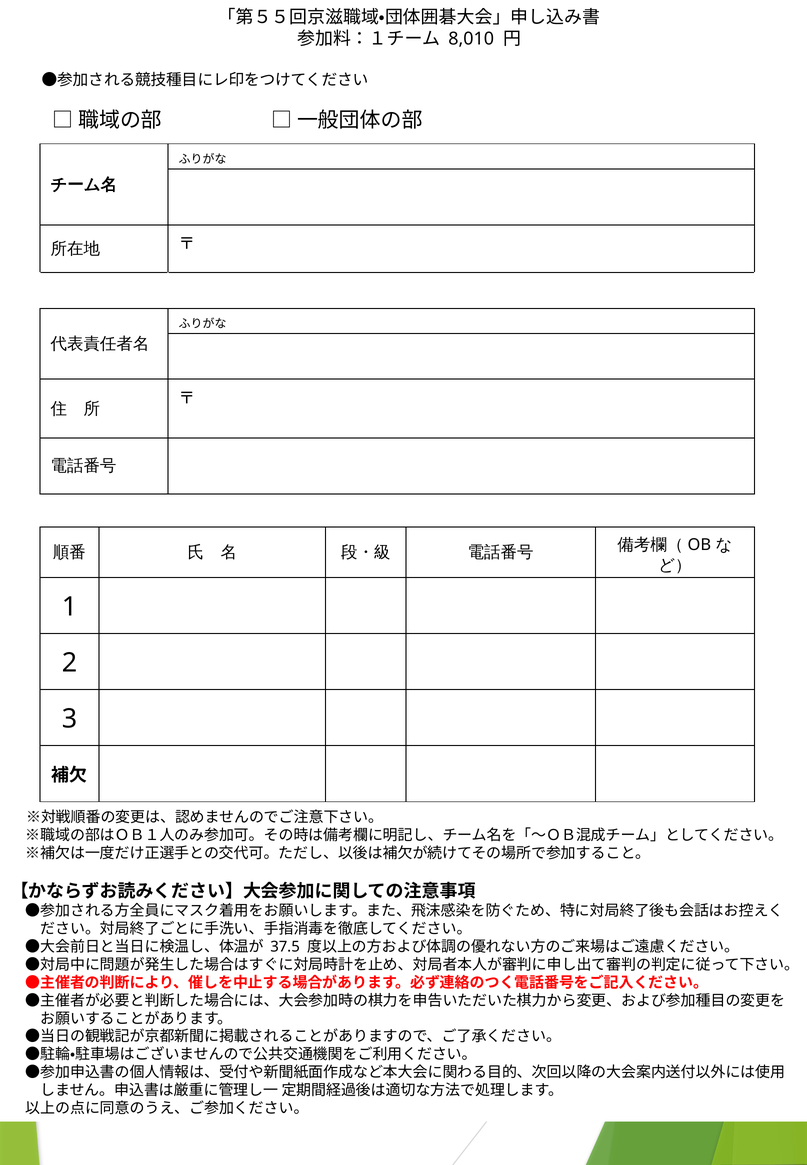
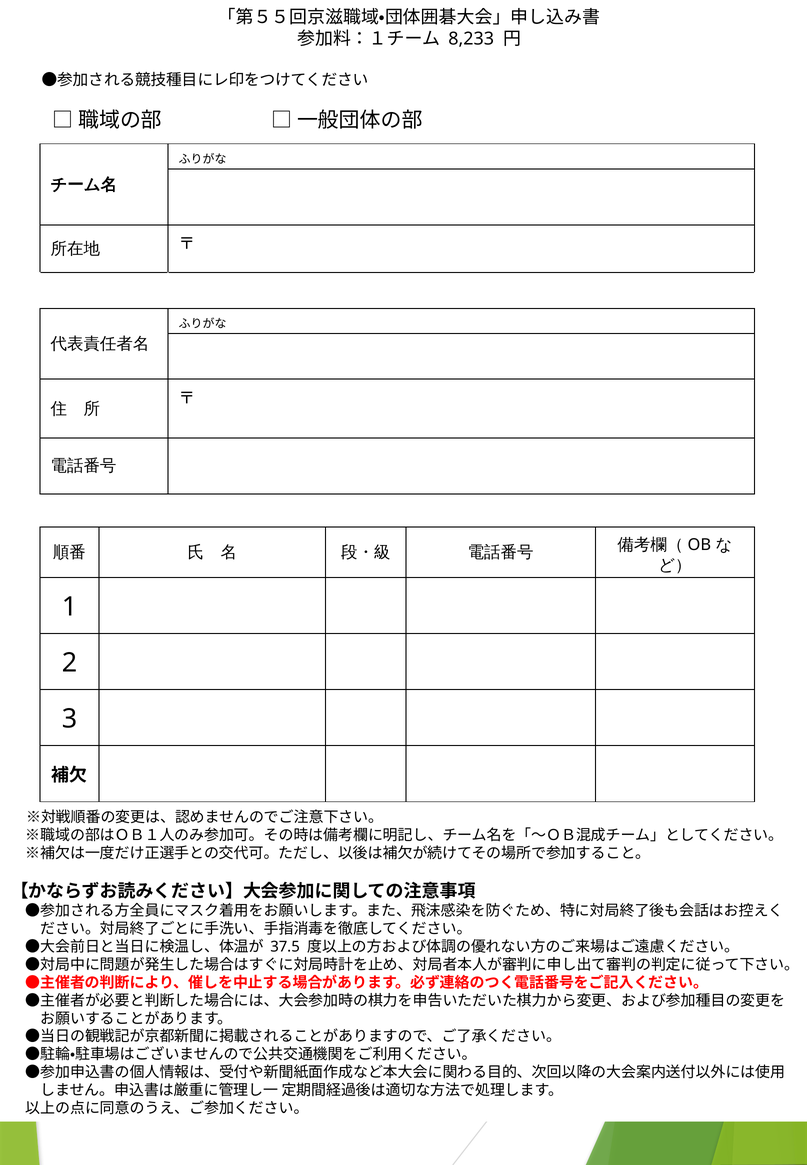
8,010: 8,010 -> 8,233
